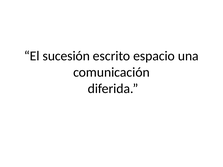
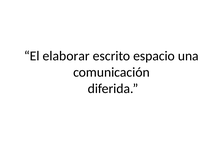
sucesión: sucesión -> elaborar
